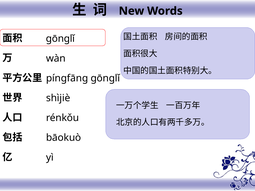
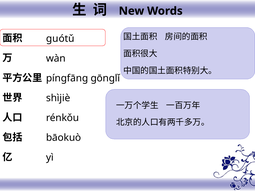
gōnglǐ at (60, 39): gōnglǐ -> guótǔ
